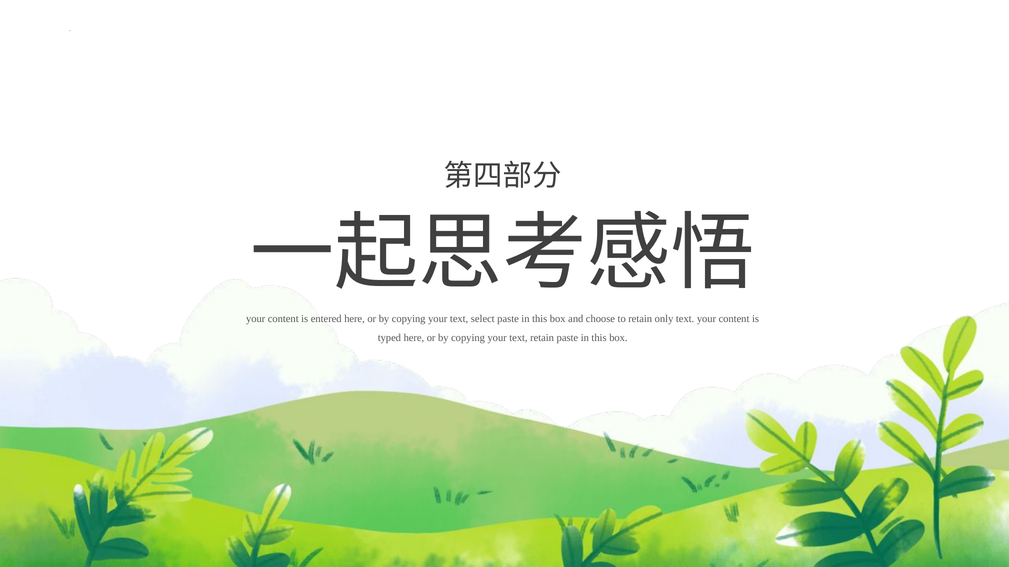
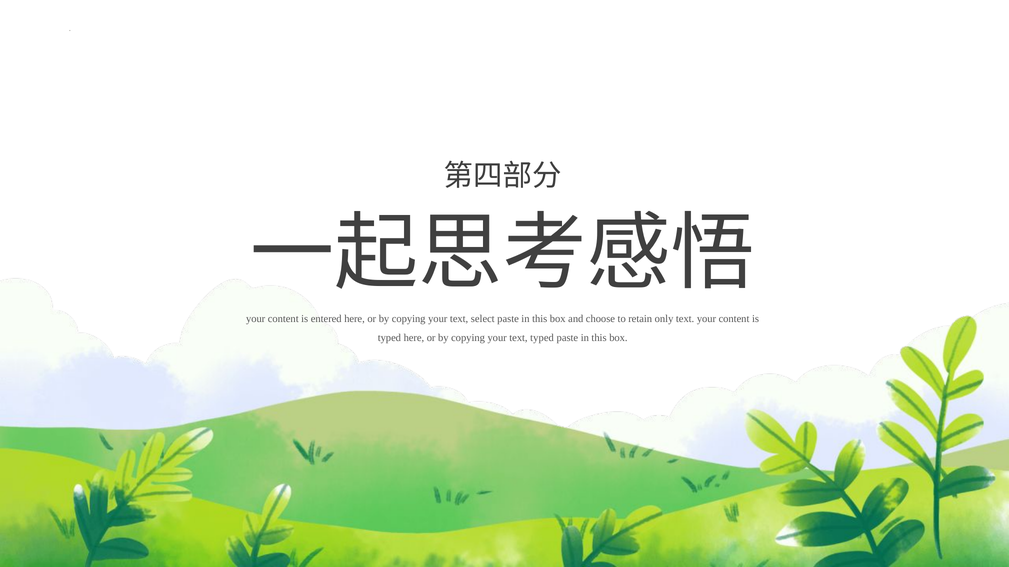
text retain: retain -> typed
